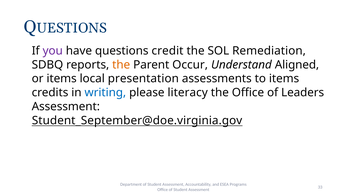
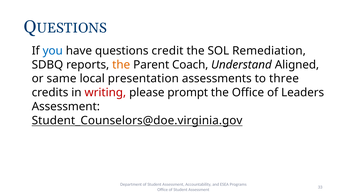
you colour: purple -> blue
Occur: Occur -> Coach
or items: items -> same
to items: items -> three
writing colour: blue -> red
literacy: literacy -> prompt
Student_September@doe.virginia.gov: Student_September@doe.virginia.gov -> Student_Counselors@doe.virginia.gov
